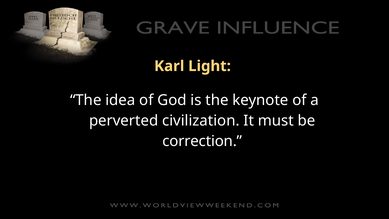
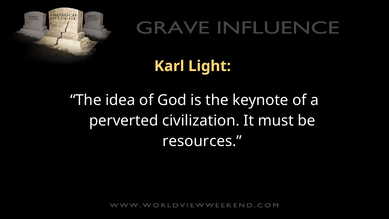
correction: correction -> resources
